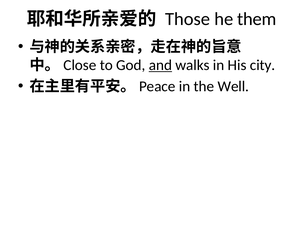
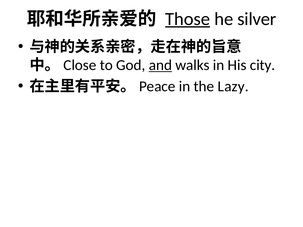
Those underline: none -> present
them: them -> silver
Well: Well -> Lazy
